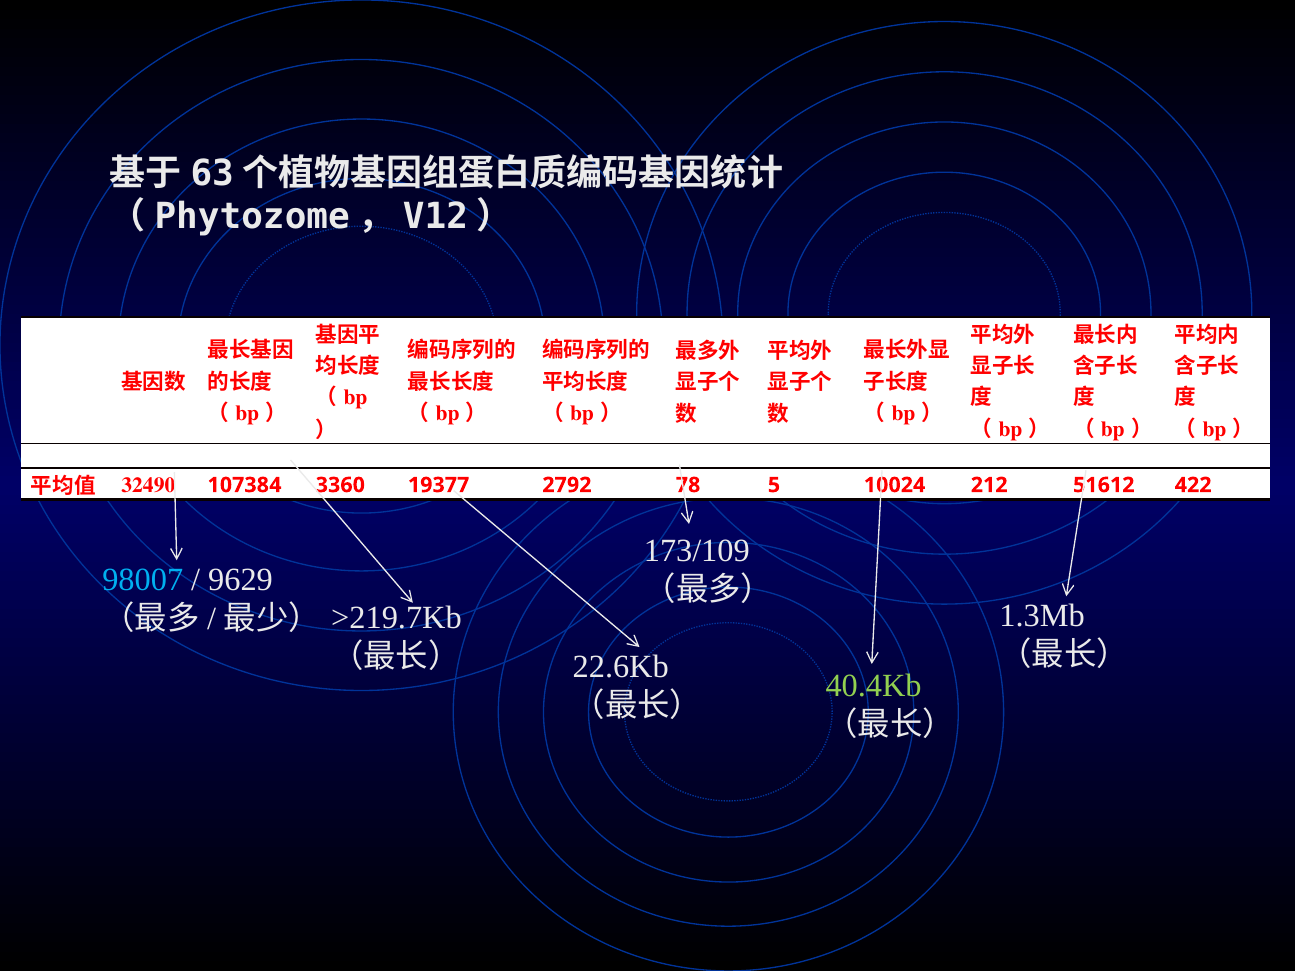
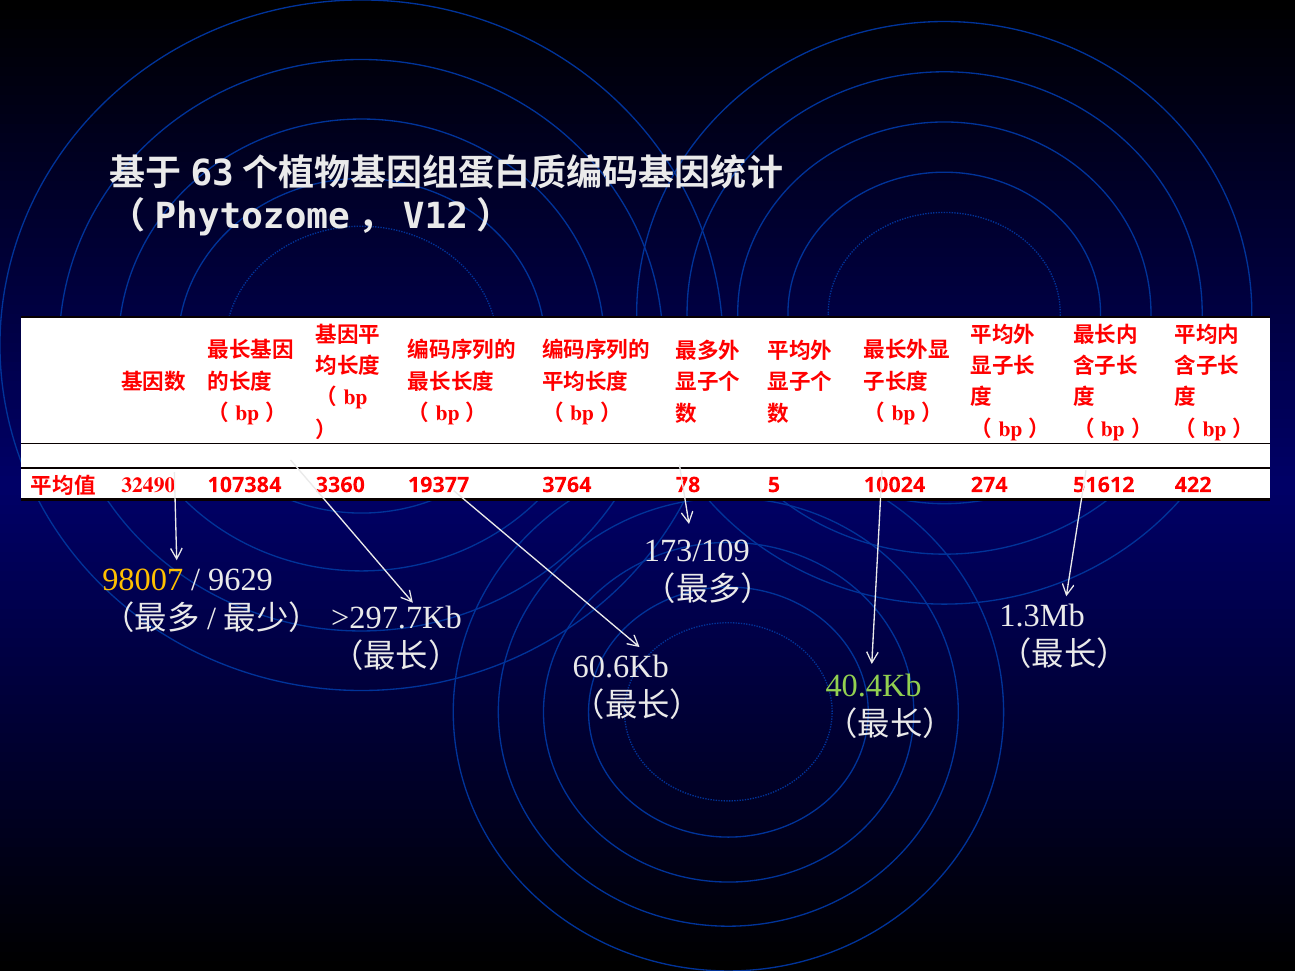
2792: 2792 -> 3764
212: 212 -> 274
98007 colour: light blue -> yellow
>219.7Kb: >219.7Kb -> >297.7Kb
22.6Kb: 22.6Kb -> 60.6Kb
